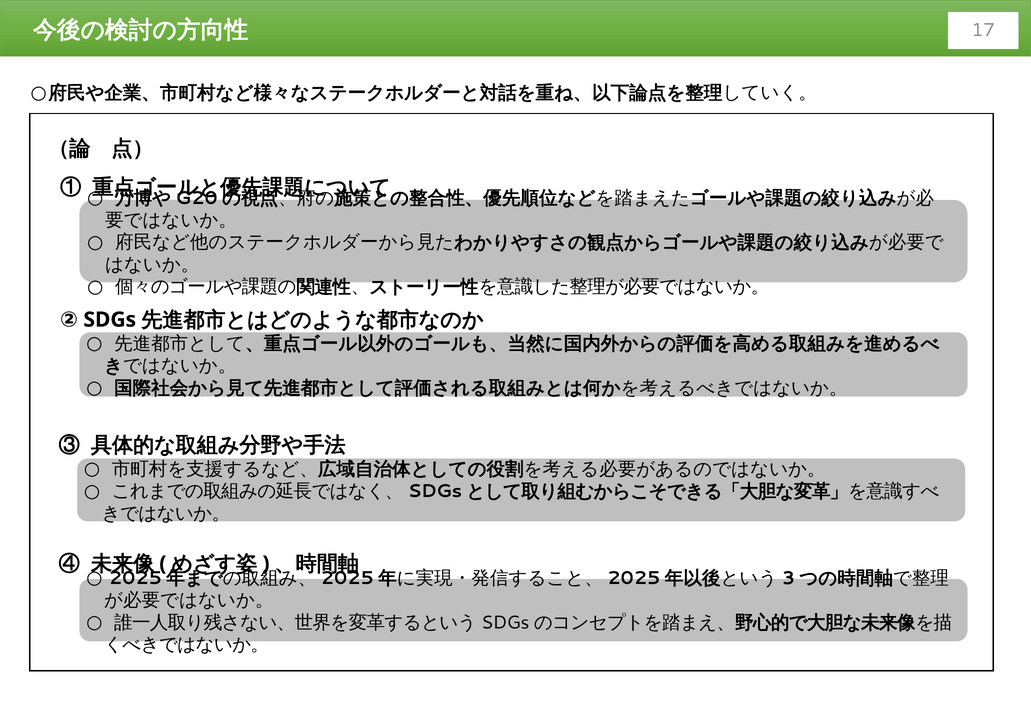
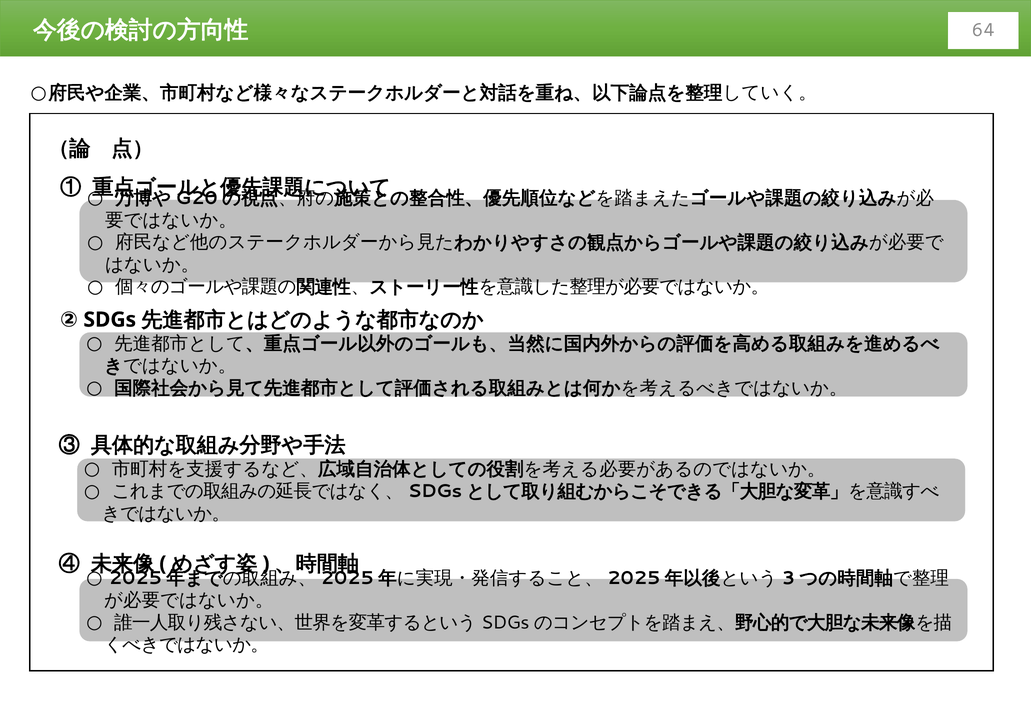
17: 17 -> 64
